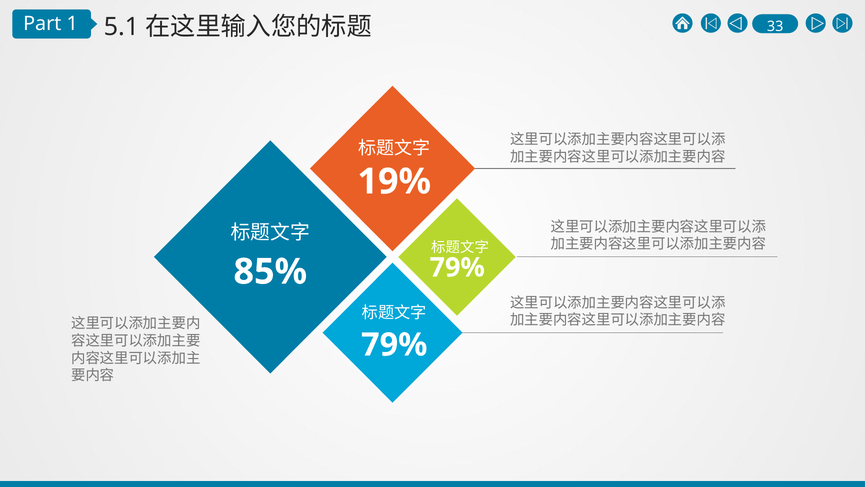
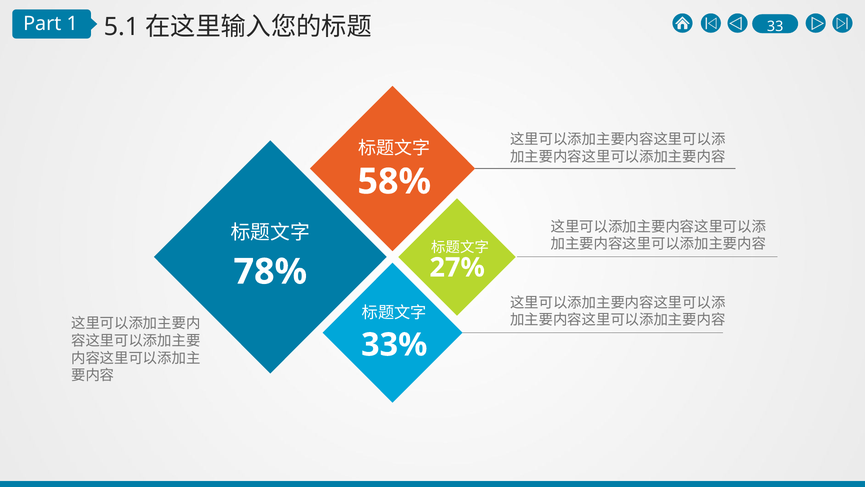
19%: 19% -> 58%
79% at (457, 267): 79% -> 27%
85%: 85% -> 78%
79% at (394, 344): 79% -> 33%
